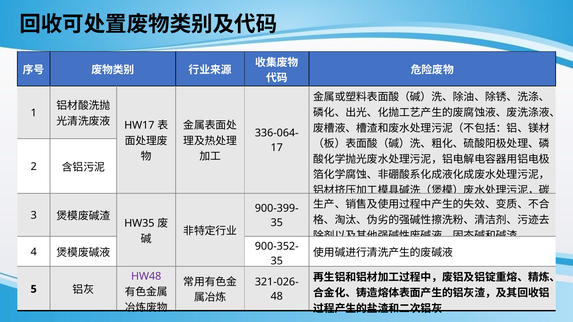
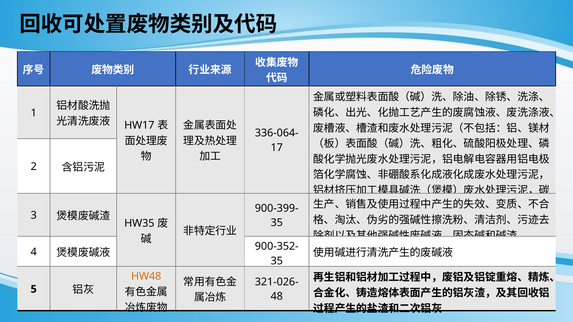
HW48 colour: purple -> orange
